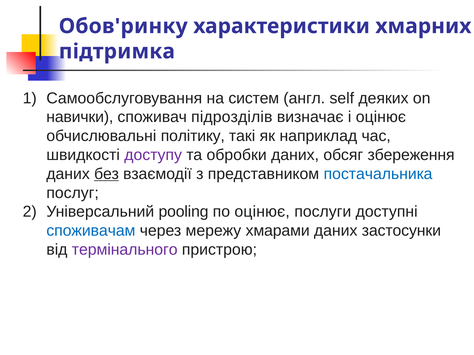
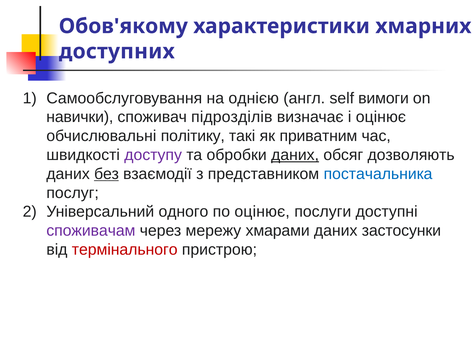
Обов'ринку: Обов'ринку -> Обов'якому
підтримка: підтримка -> доступних
систем: систем -> однією
деяких: деяких -> вимоги
наприклад: наприклад -> приватним
даних at (295, 155) underline: none -> present
збереження: збереження -> дозволяють
pooling: pooling -> одного
споживачам colour: blue -> purple
термінального colour: purple -> red
